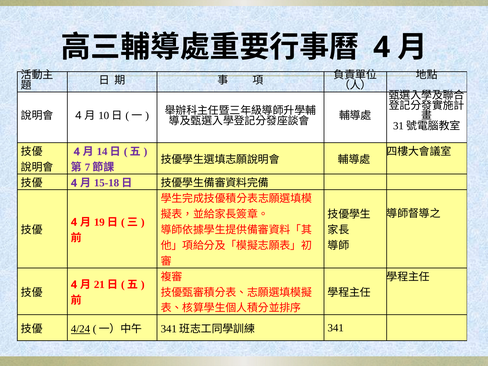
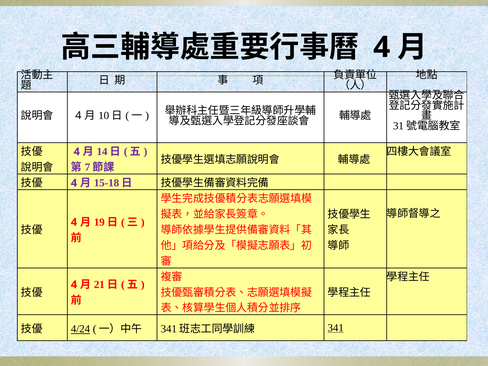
341 underline: none -> present
